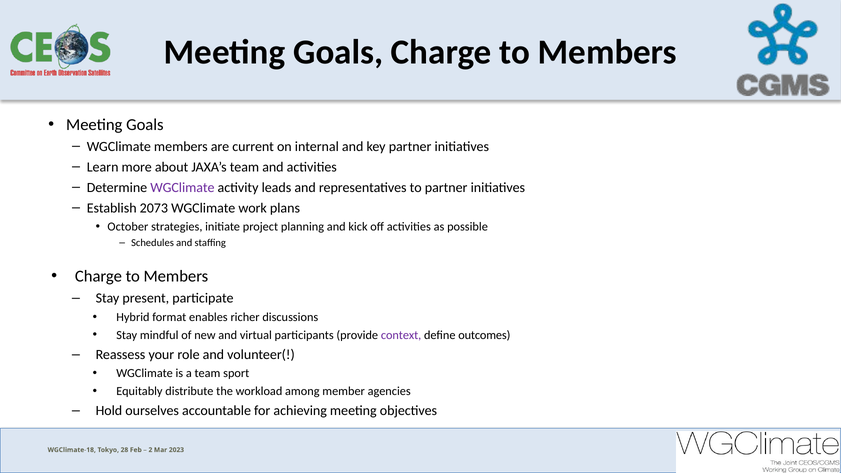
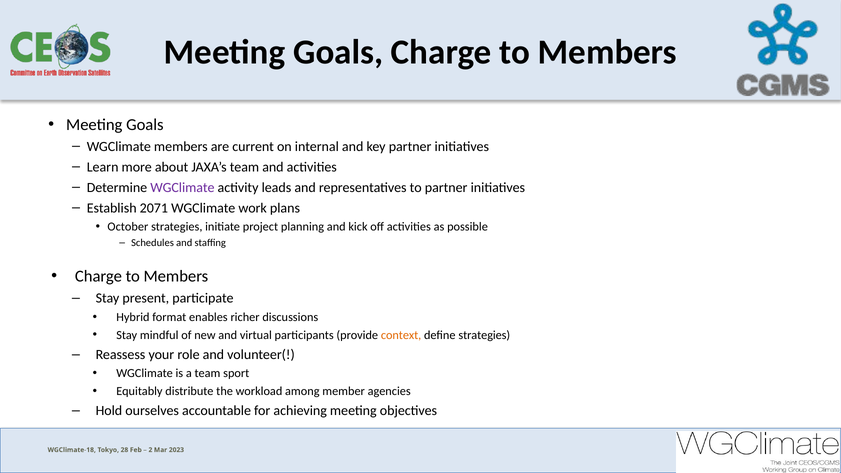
2073: 2073 -> 2071
context colour: purple -> orange
define outcomes: outcomes -> strategies
